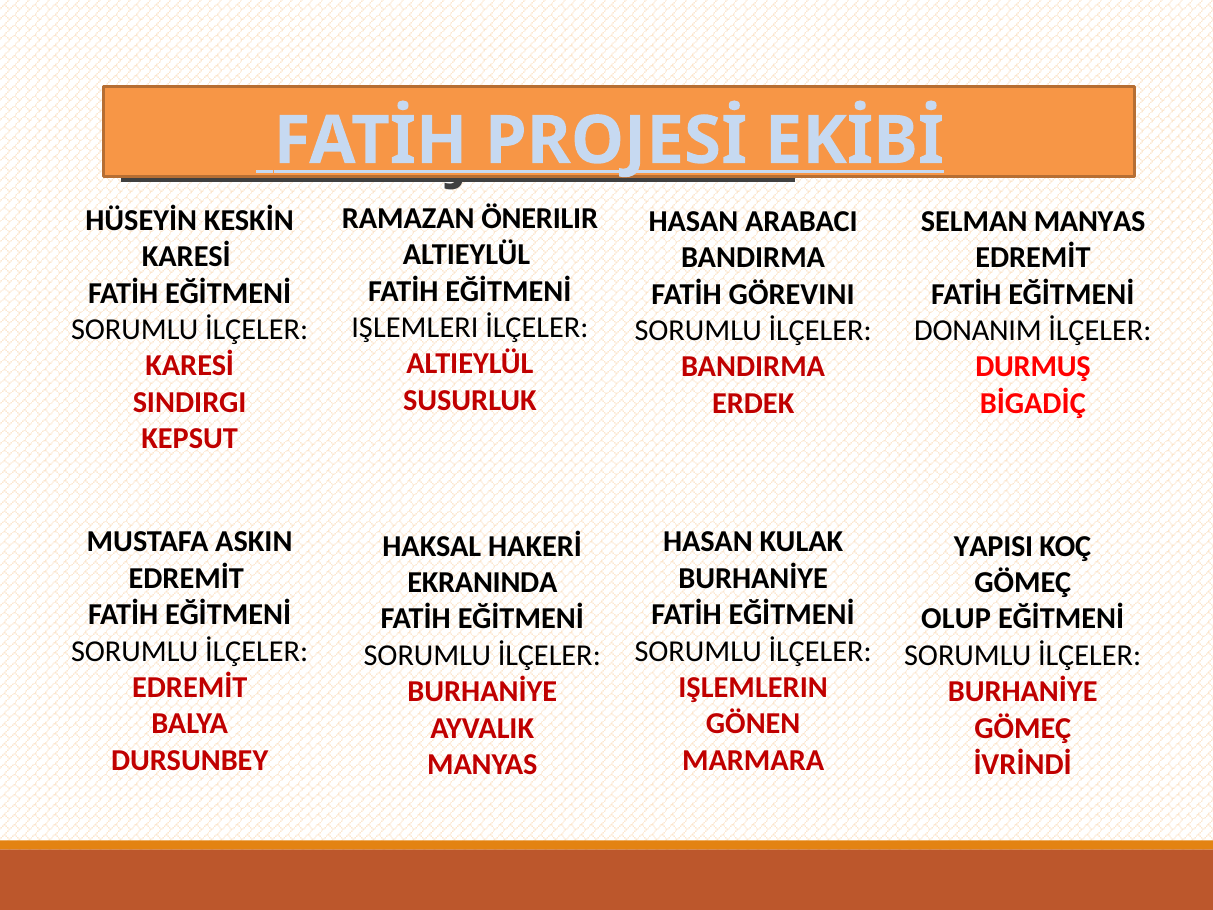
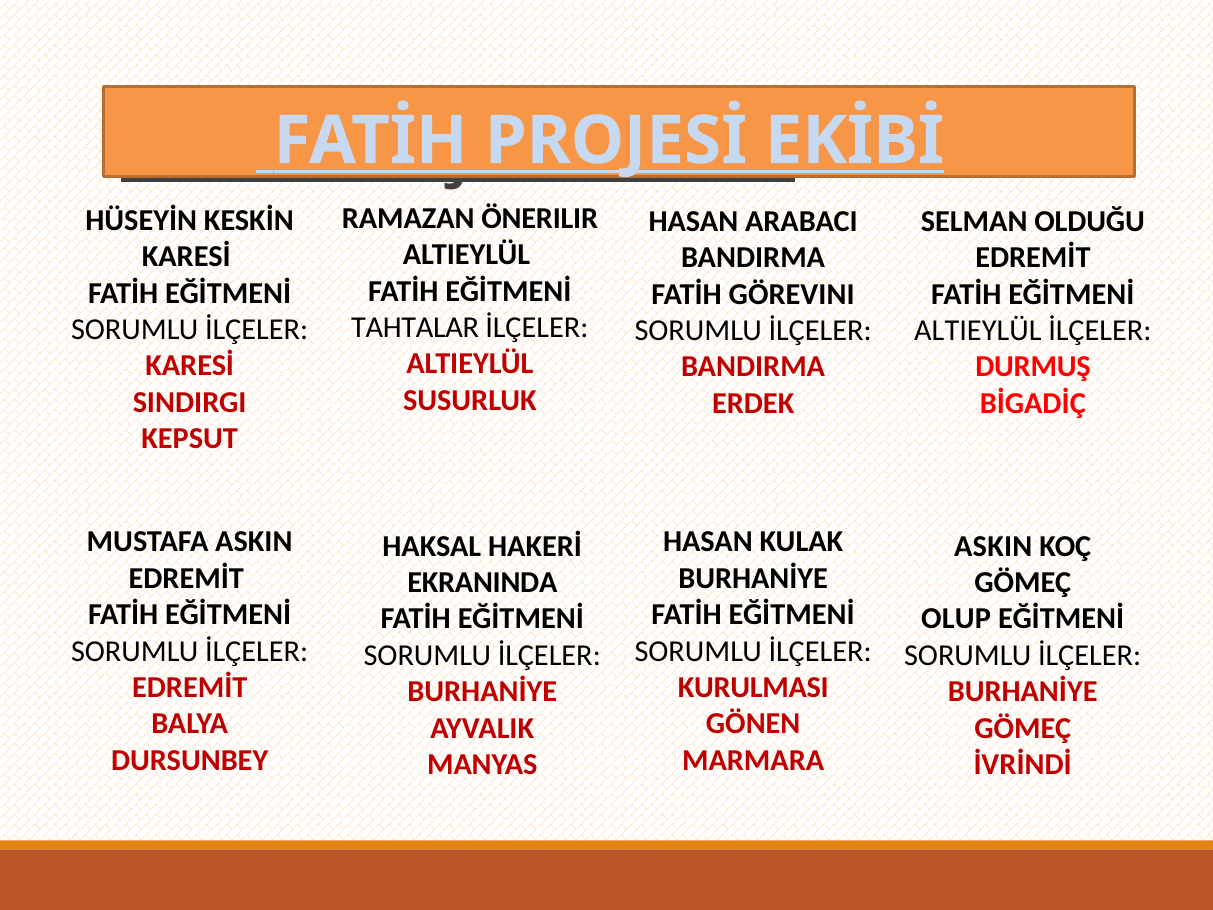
SELMAN MANYAS: MANYAS -> OLDUĞU
IŞLEMLERI: IŞLEMLERI -> TAHTALAR
DONANIM at (978, 330): DONANIM -> ALTIEYLÜL
YAPISI at (994, 546): YAPISI -> ASKIN
IŞLEMLERIN: IŞLEMLERIN -> KURULMASI
